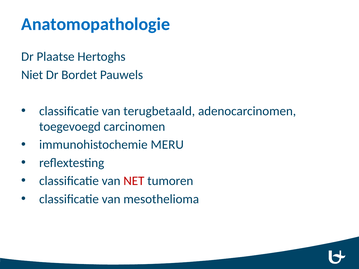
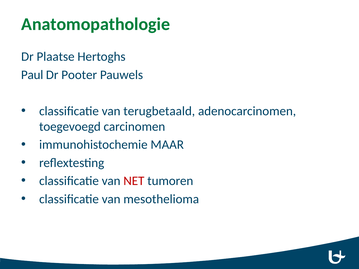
Anatomopathologie colour: blue -> green
Niet: Niet -> Paul
Bordet: Bordet -> Pooter
MERU: MERU -> MAAR
